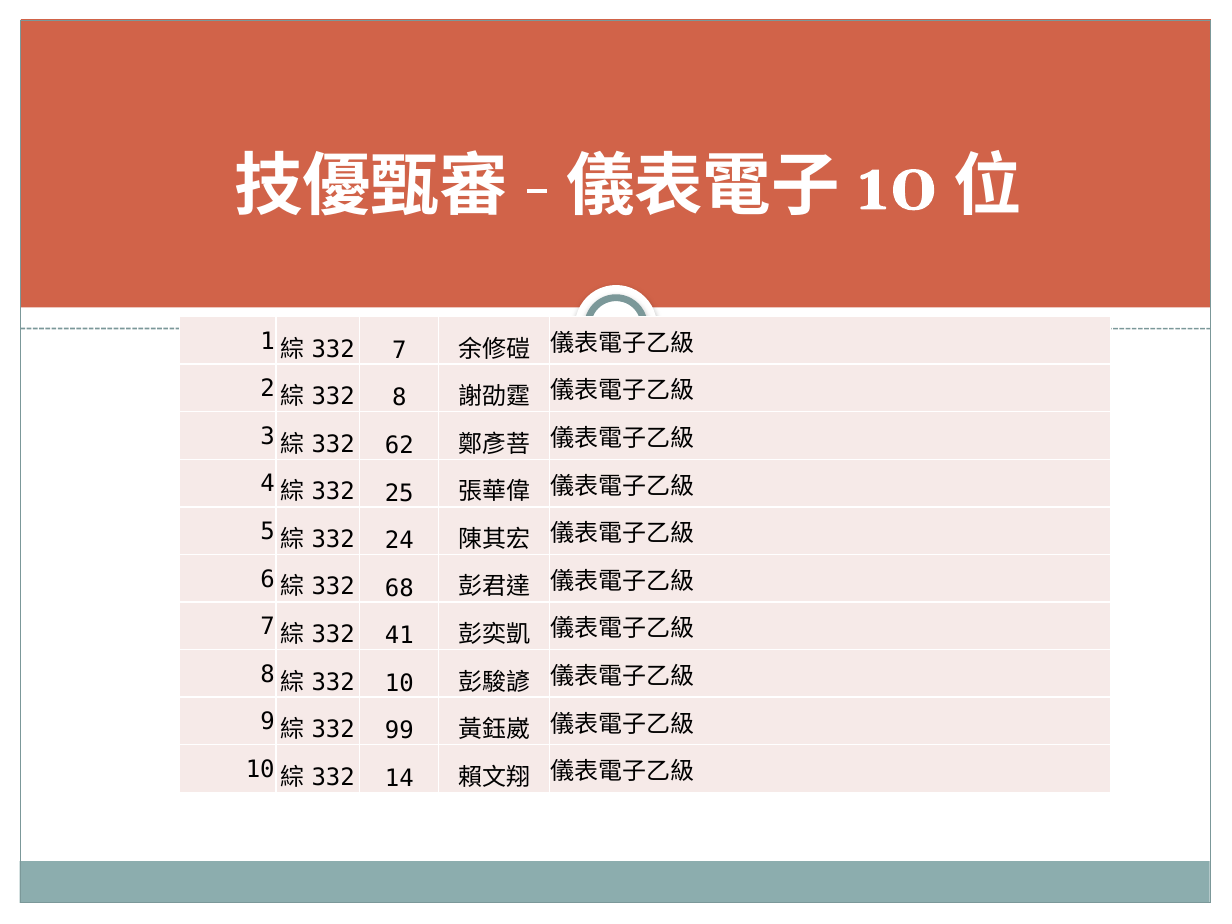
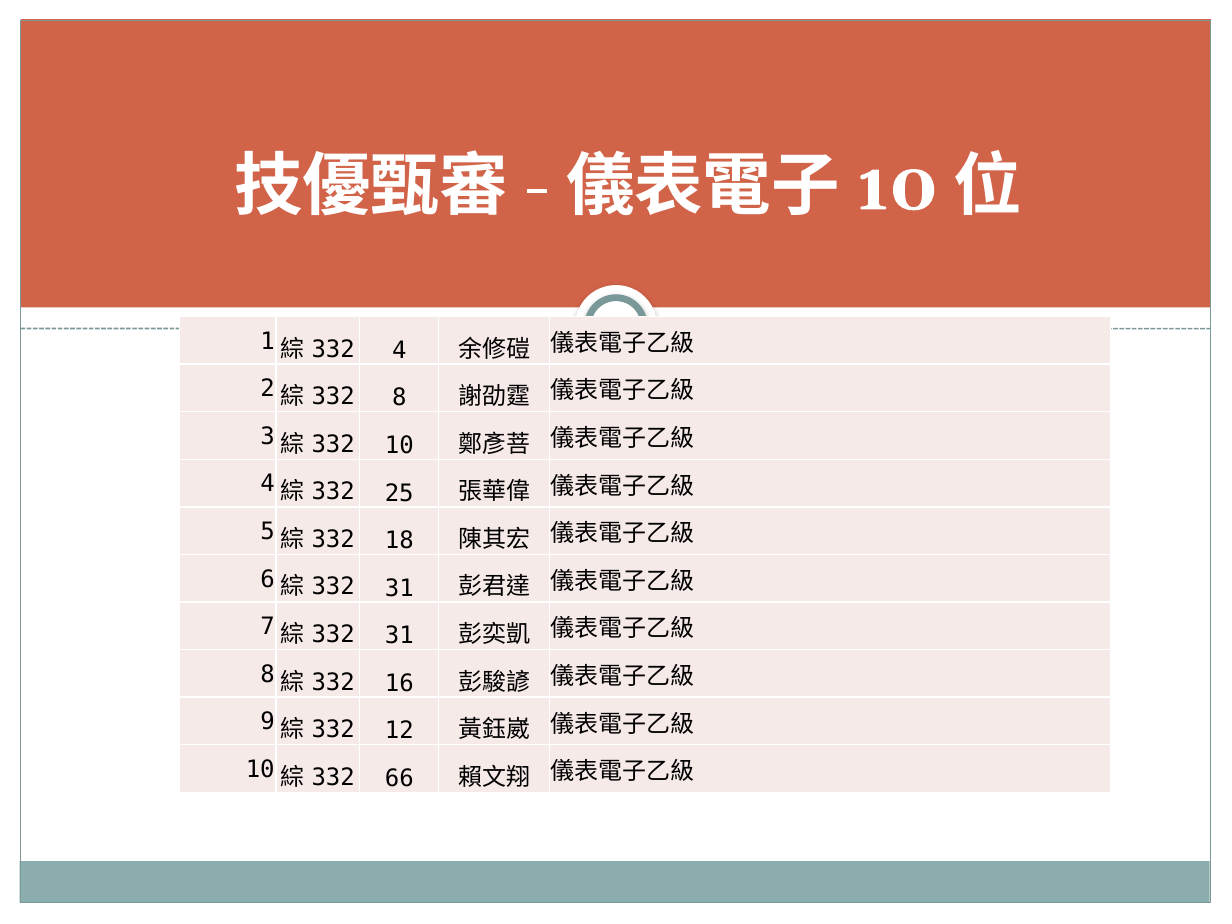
7 at (399, 350): 7 -> 4
62 at (399, 446): 62 -> 10
24: 24 -> 18
68 at (399, 588): 68 -> 31
41 at (399, 636): 41 -> 31
10 at (399, 683): 10 -> 16
99: 99 -> 12
14: 14 -> 66
